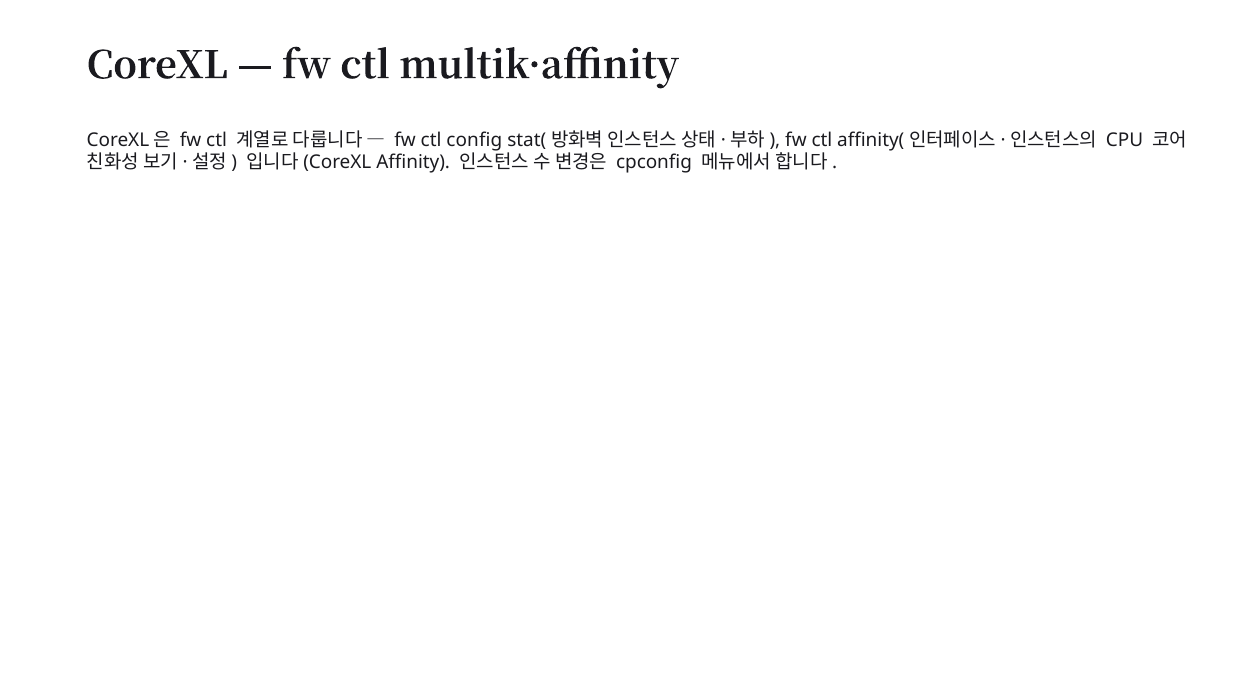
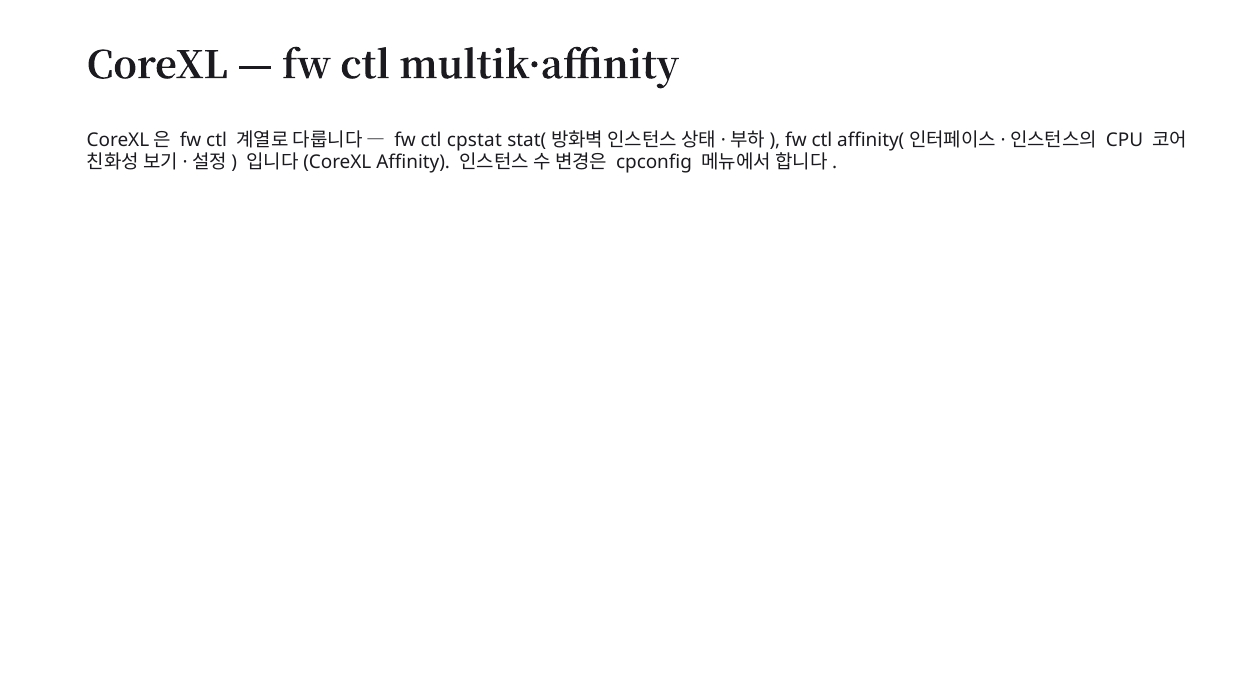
config: config -> cpstat
